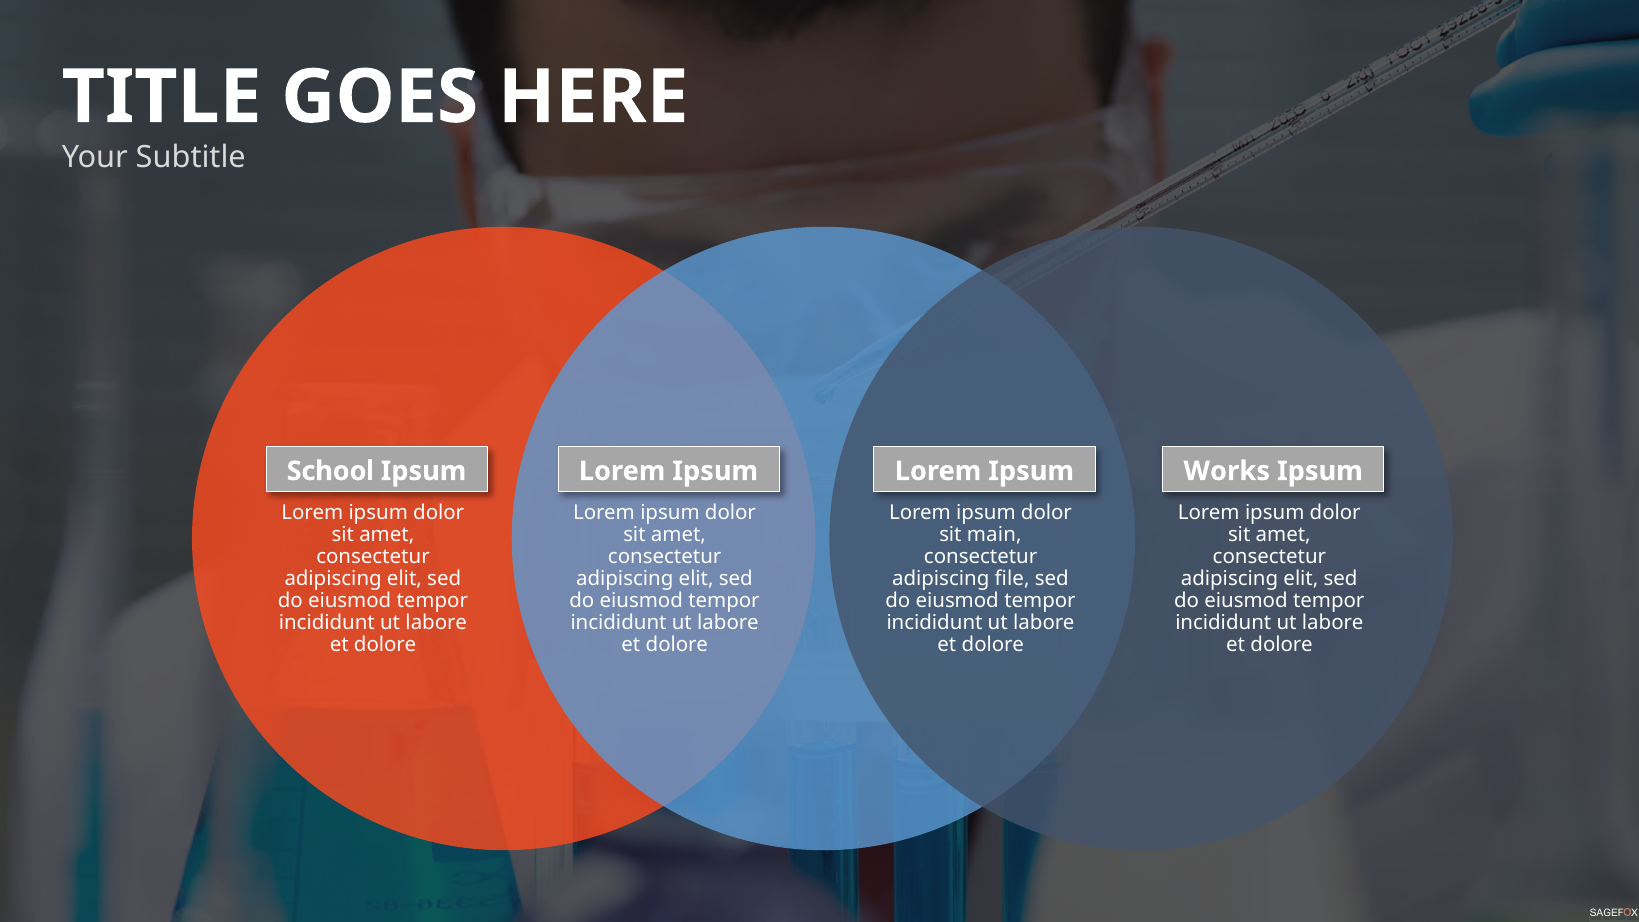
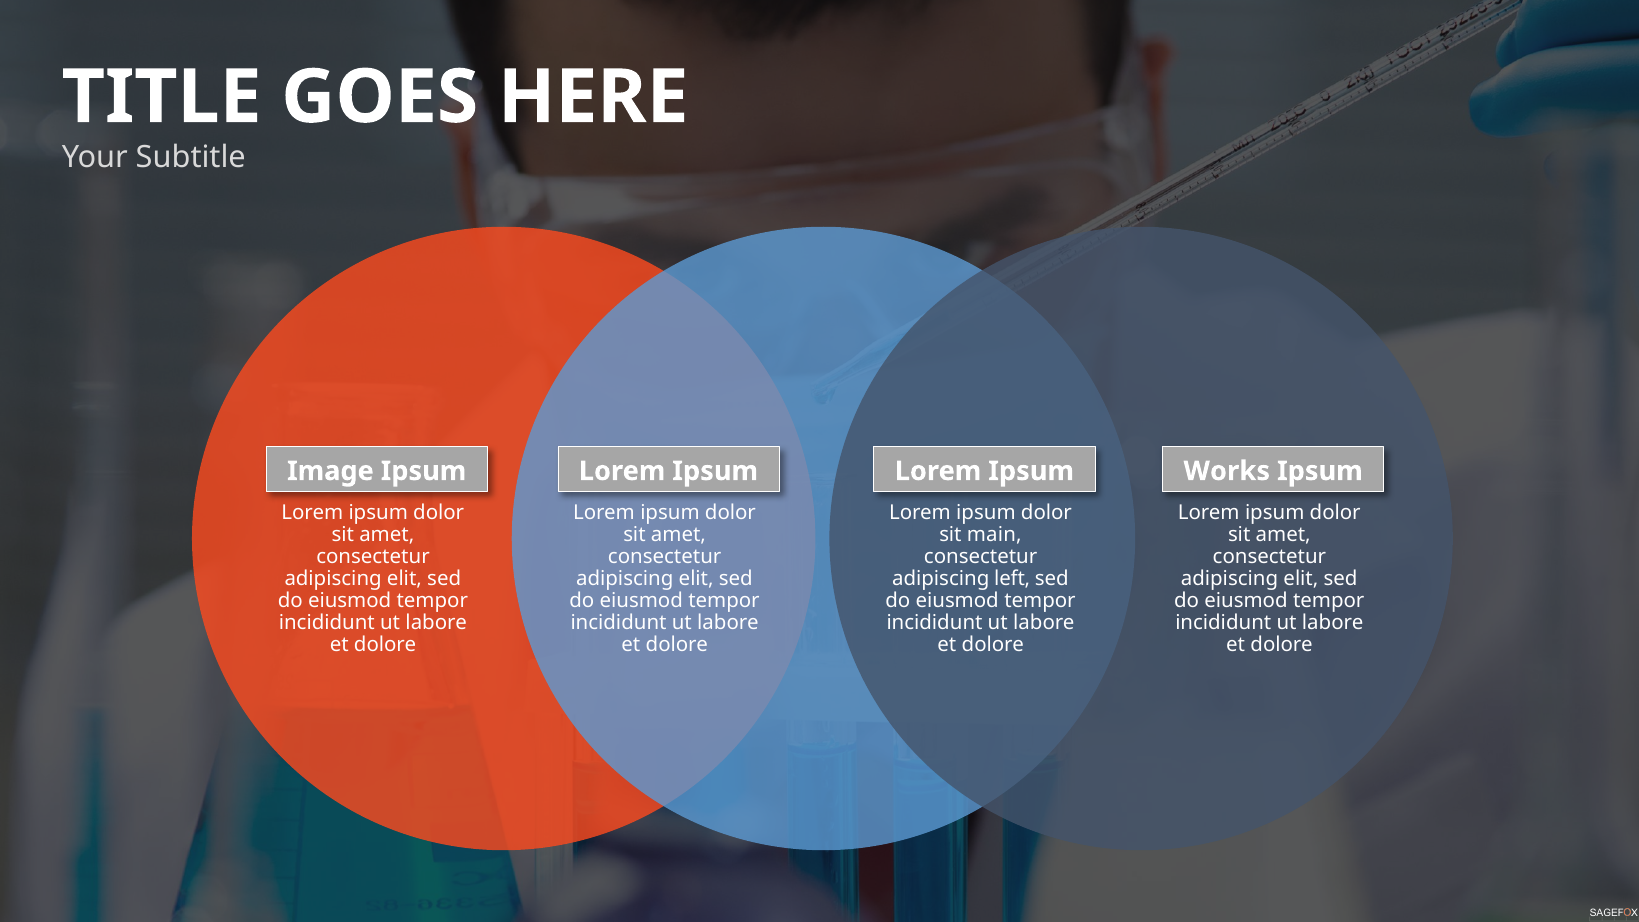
School: School -> Image
file: file -> left
